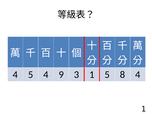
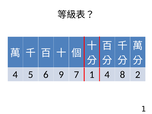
5 4: 4 -> 6
3: 3 -> 7
1 5: 5 -> 4
8 4: 4 -> 2
